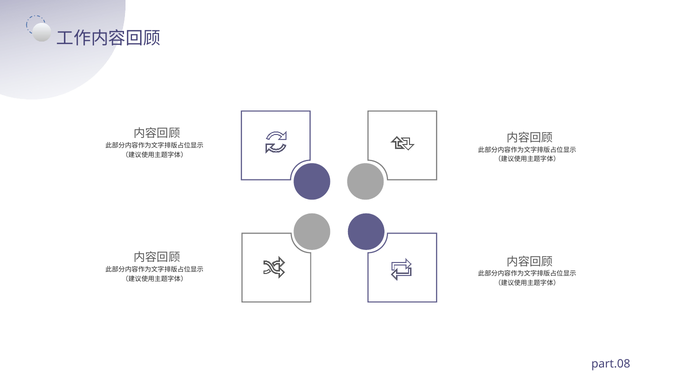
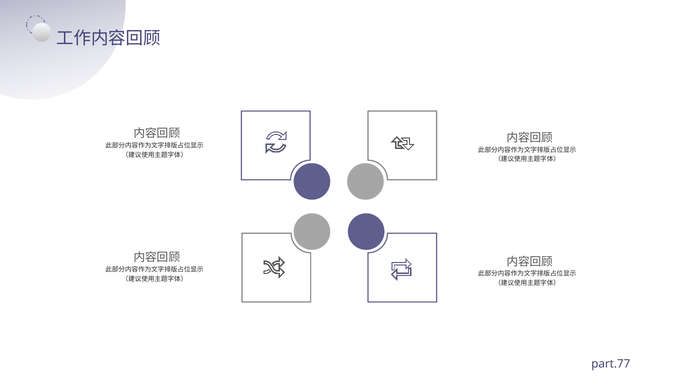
part.08: part.08 -> part.77
